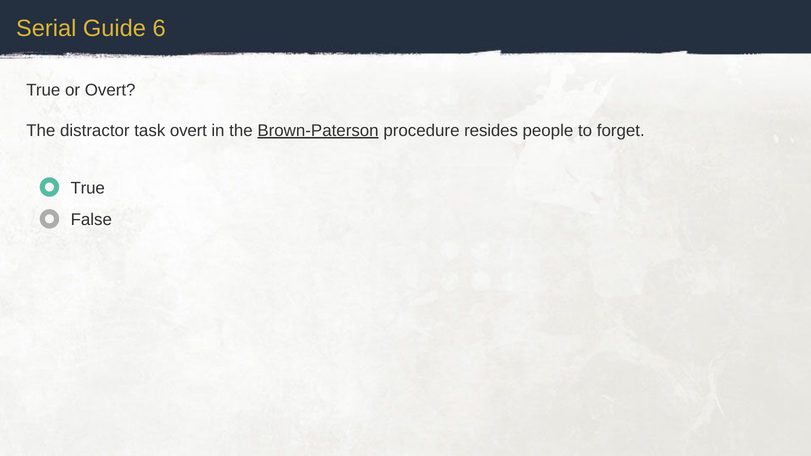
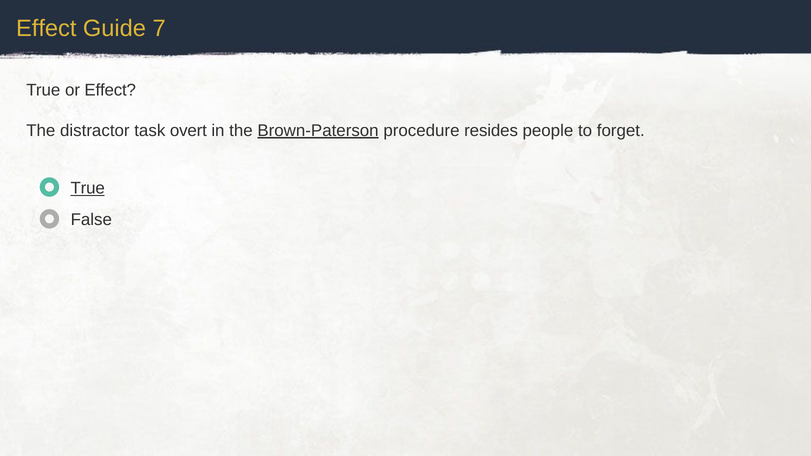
Serial at (46, 28): Serial -> Effect
6: 6 -> 7
or Overt: Overt -> Effect
True at (88, 188) underline: none -> present
